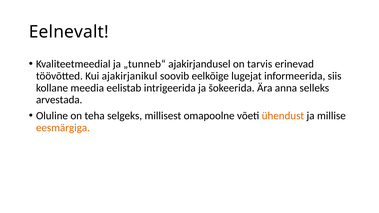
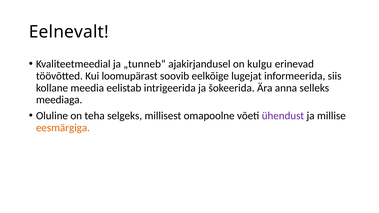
tarvis: tarvis -> kulgu
ajakirjanikul: ajakirjanikul -> loomupärast
arvestada: arvestada -> meediaga
ühendust colour: orange -> purple
